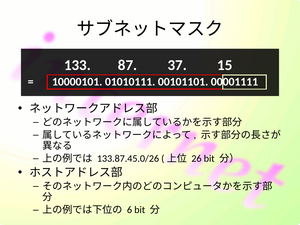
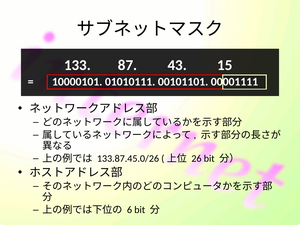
37: 37 -> 43
